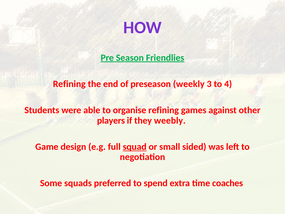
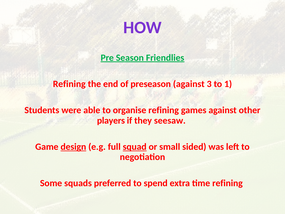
preseason weekly: weekly -> against
4: 4 -> 1
weebly: weebly -> seesaw
design underline: none -> present
time coaches: coaches -> refining
